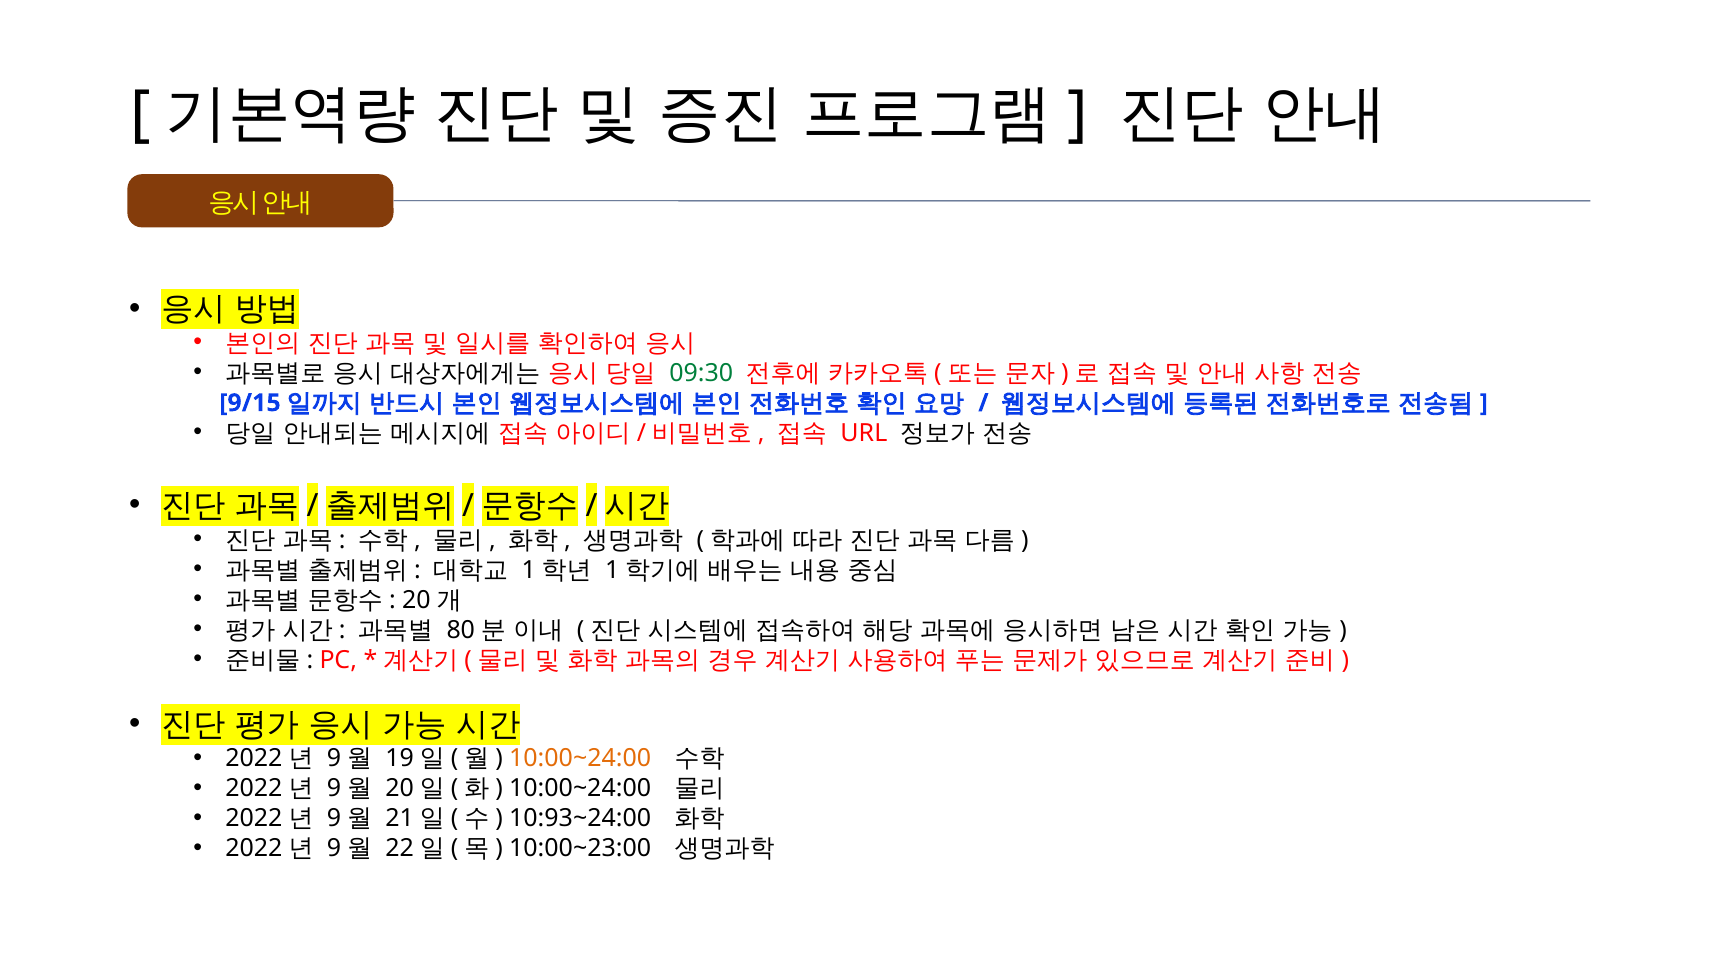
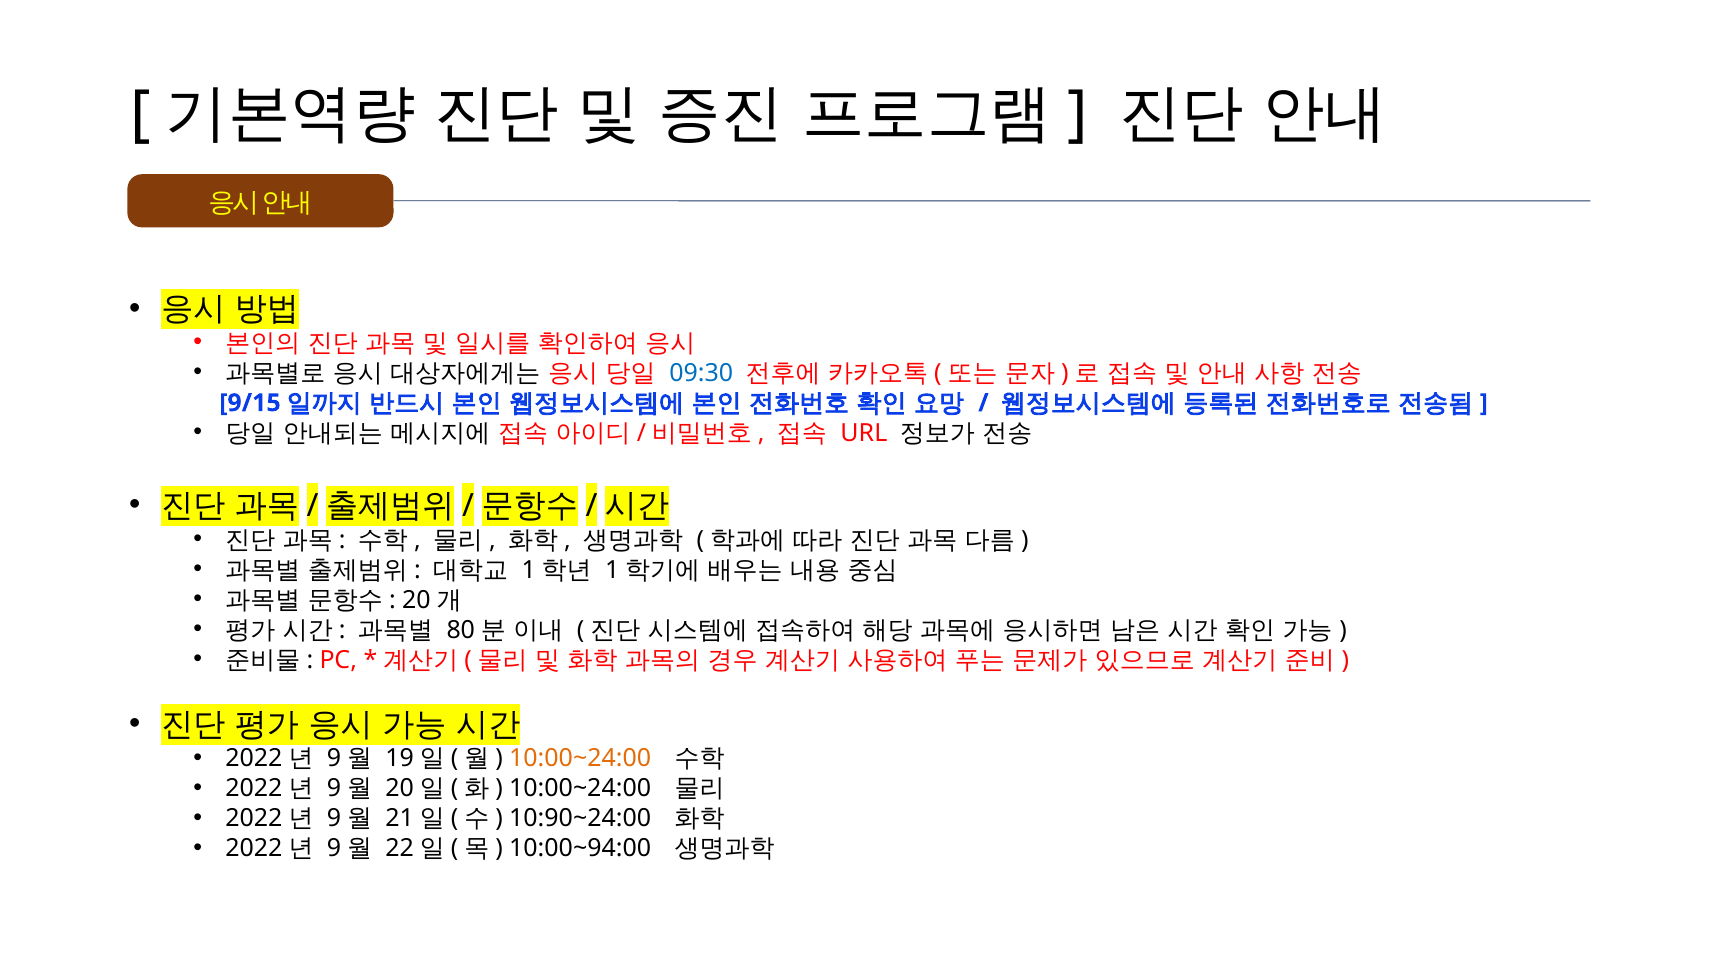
09:30 colour: green -> blue
10:93~24:00: 10:93~24:00 -> 10:90~24:00
10:00~23:00: 10:00~23:00 -> 10:00~94:00
